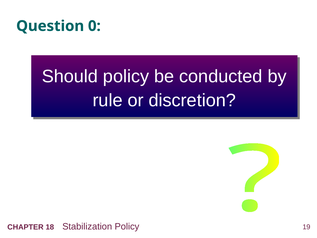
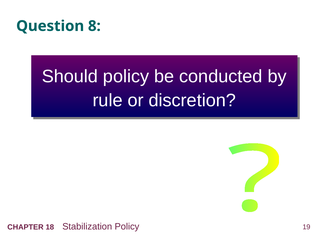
0: 0 -> 8
